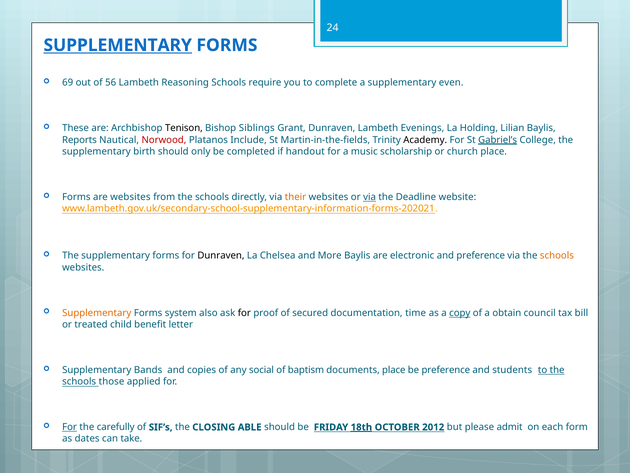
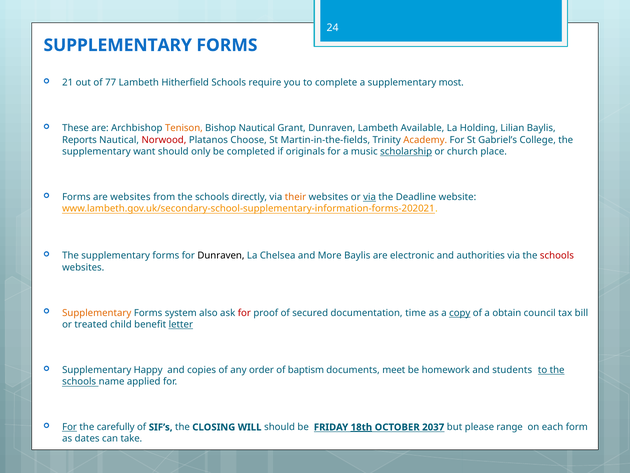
SUPPLEMENTARY at (118, 45) underline: present -> none
69: 69 -> 21
56: 56 -> 77
Reasoning: Reasoning -> Hitherfield
even: even -> most
Tenison colour: black -> orange
Bishop Siblings: Siblings -> Nautical
Evenings: Evenings -> Available
Include: Include -> Choose
Academy colour: black -> orange
Gabriel’s underline: present -> none
birth: birth -> want
handout: handout -> originals
scholarship underline: none -> present
and preference: preference -> authorities
schools at (557, 255) colour: orange -> red
for at (244, 313) colour: black -> red
letter underline: none -> present
Bands: Bands -> Happy
social: social -> order
documents place: place -> meet
be preference: preference -> homework
those: those -> name
ABLE: ABLE -> WILL
2012: 2012 -> 2037
admit: admit -> range
